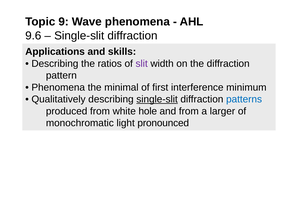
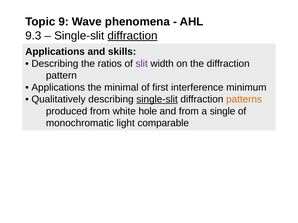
9.6: 9.6 -> 9.3
diffraction at (132, 36) underline: none -> present
Phenomena at (58, 88): Phenomena -> Applications
patterns colour: blue -> orange
larger: larger -> single
pronounced: pronounced -> comparable
